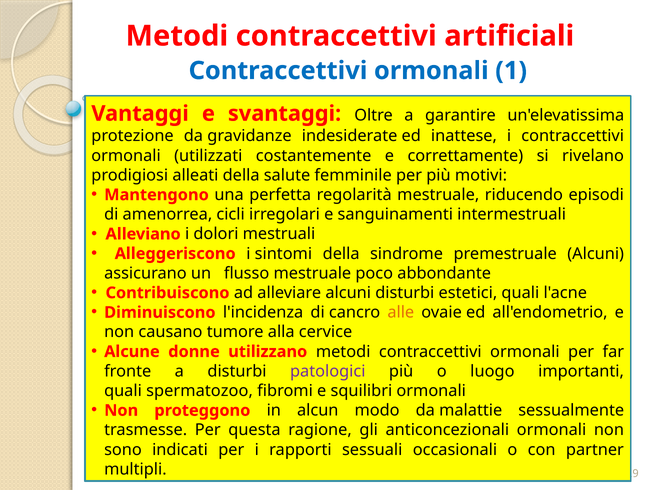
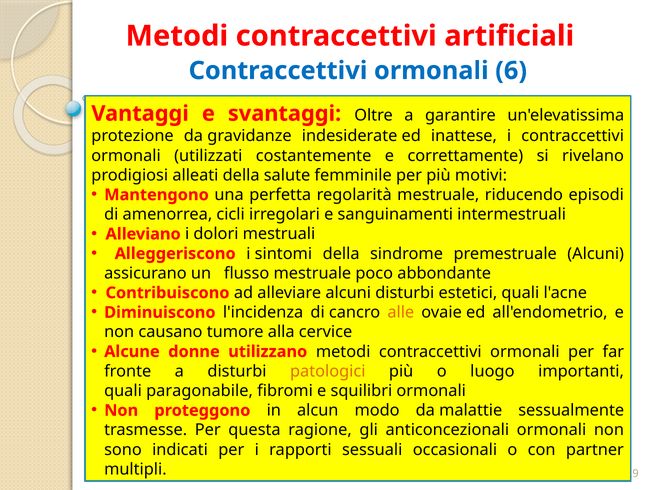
1: 1 -> 6
patologici colour: purple -> orange
spermatozoo: spermatozoo -> paragonabile
